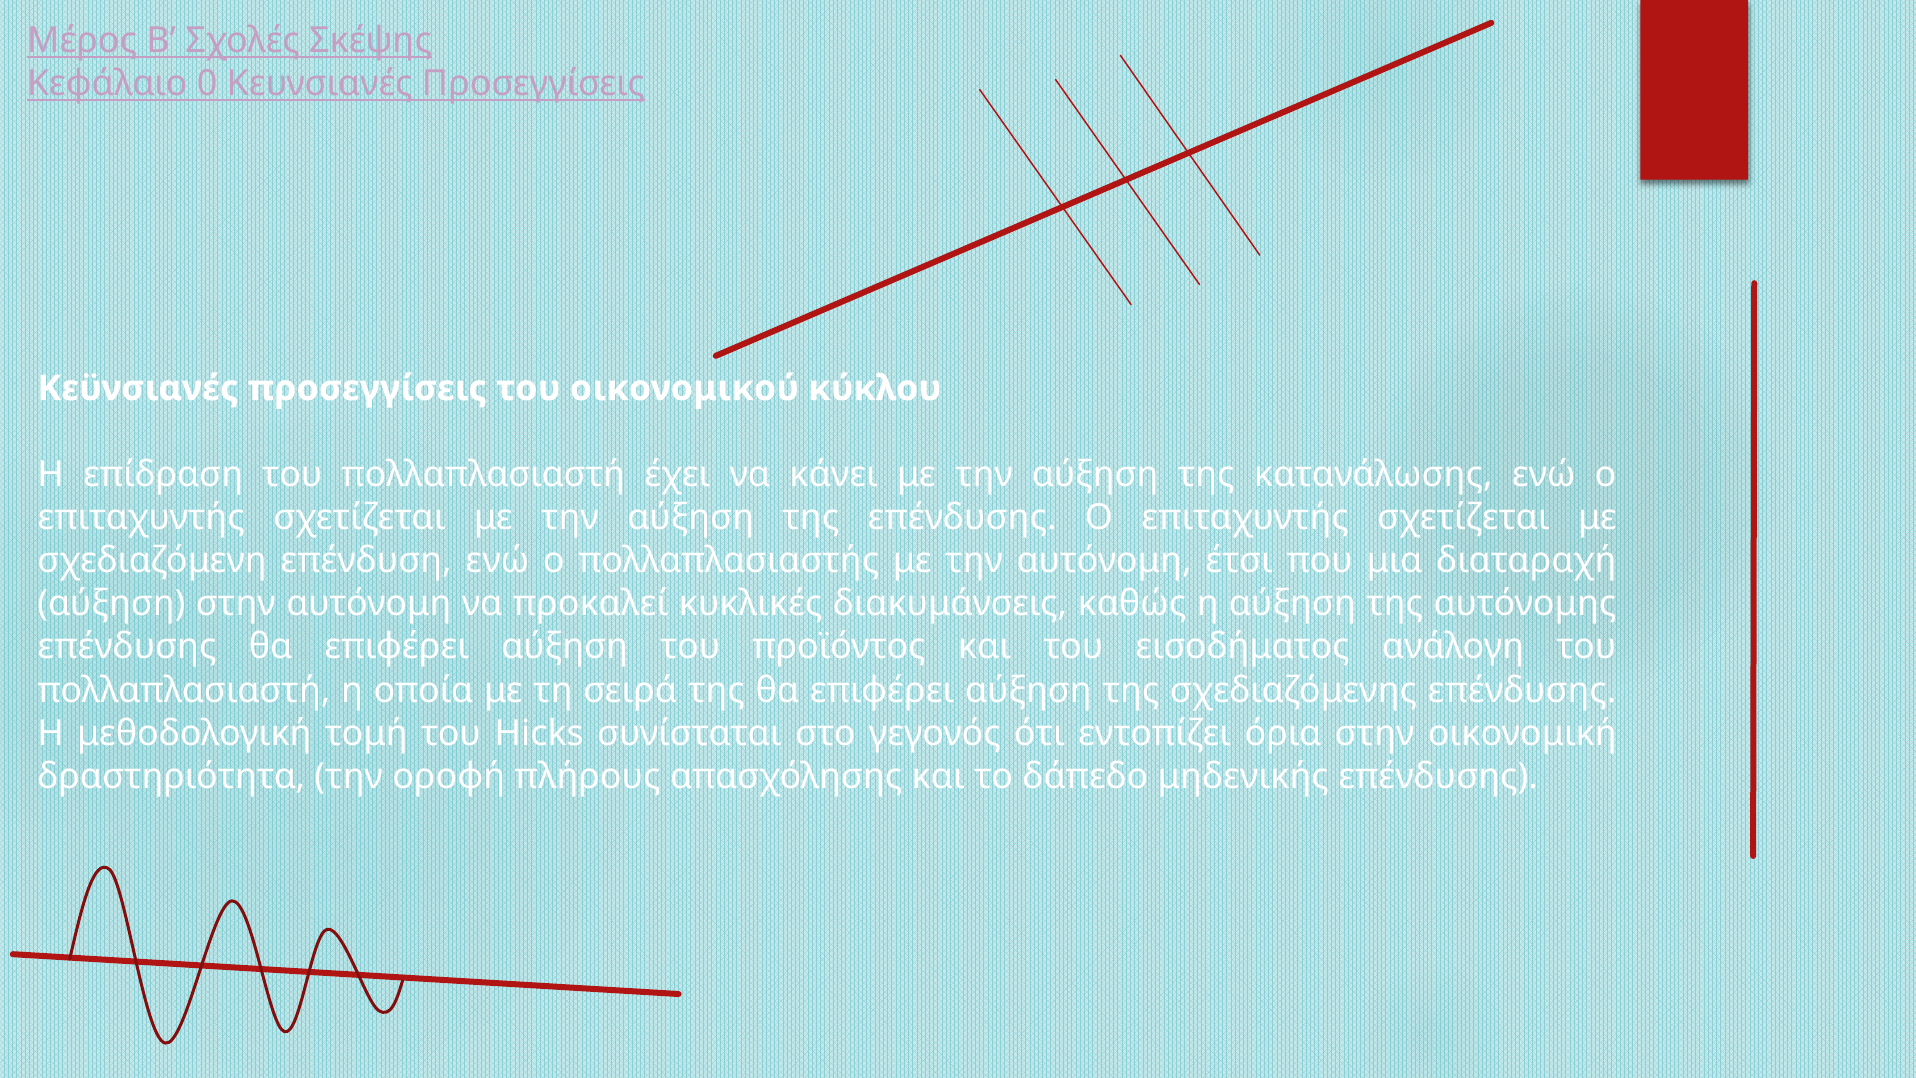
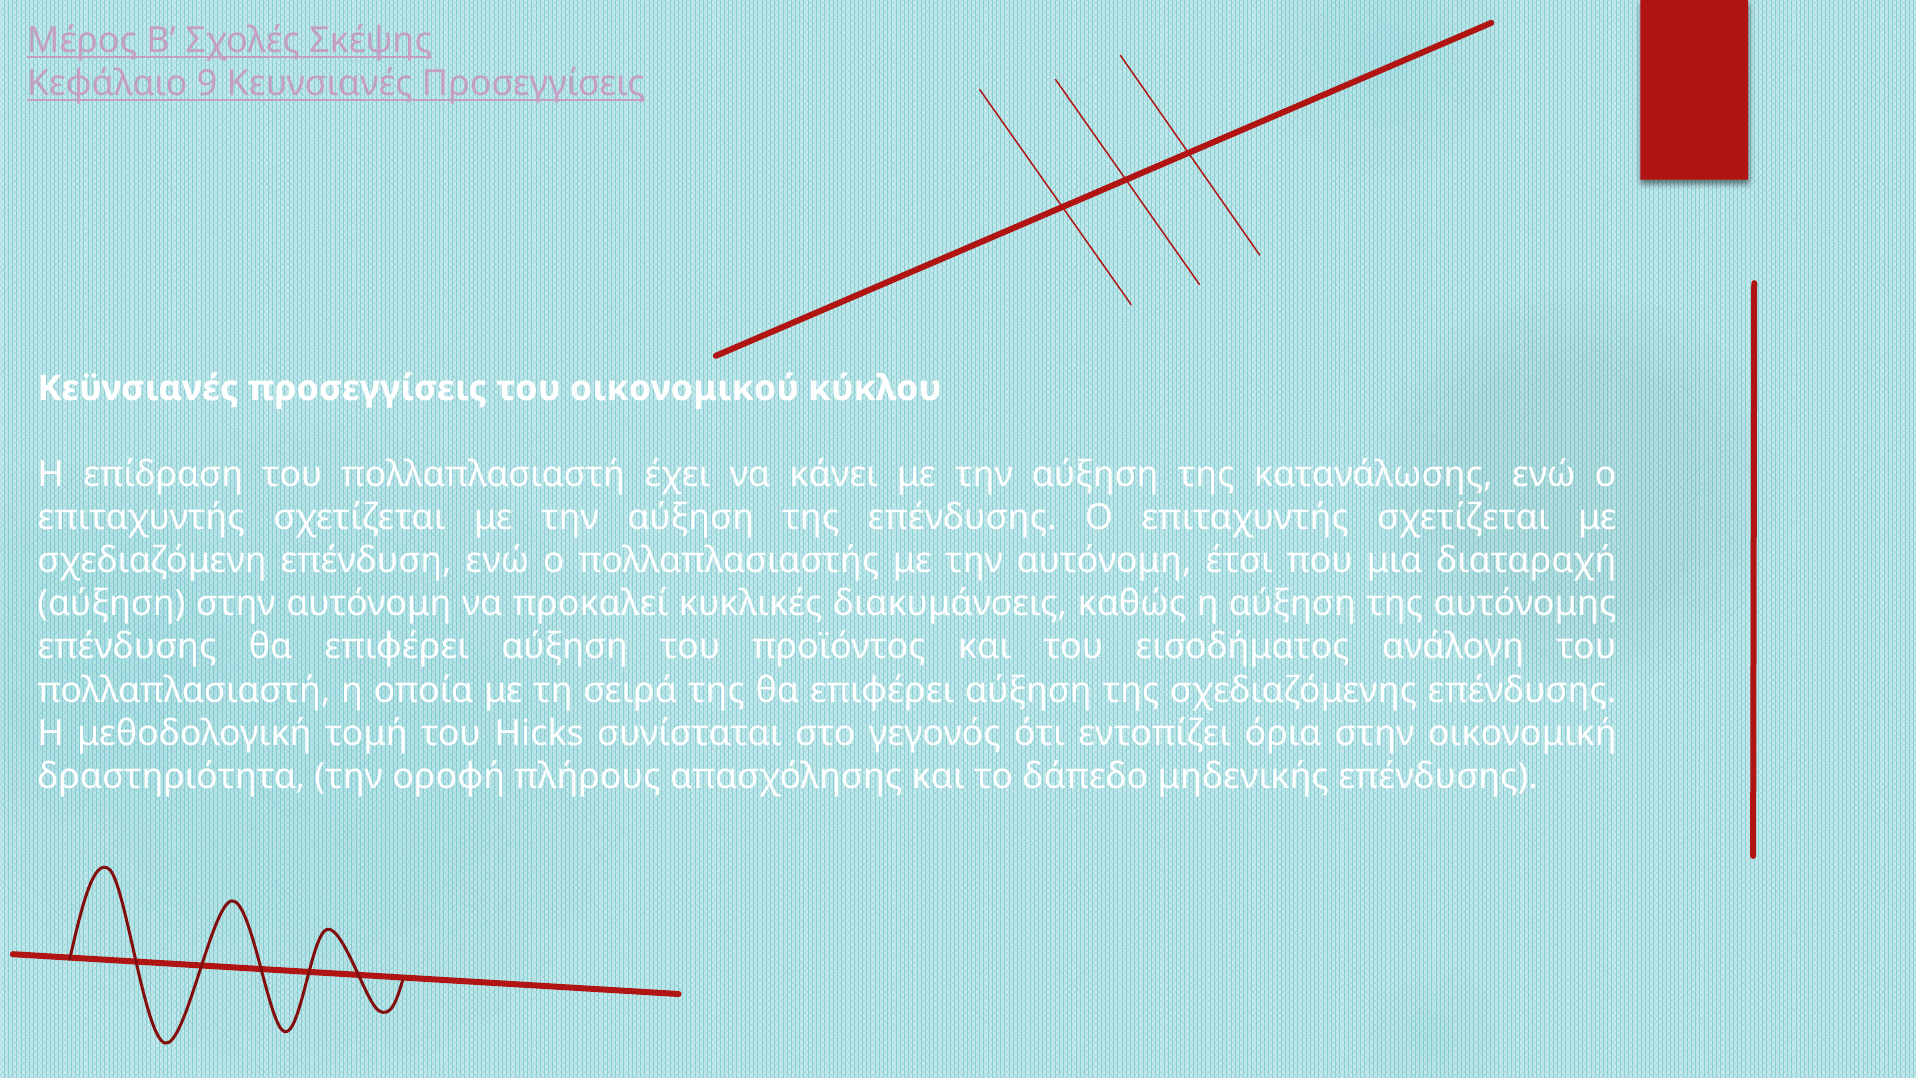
0: 0 -> 9
